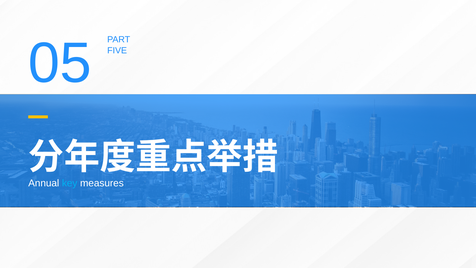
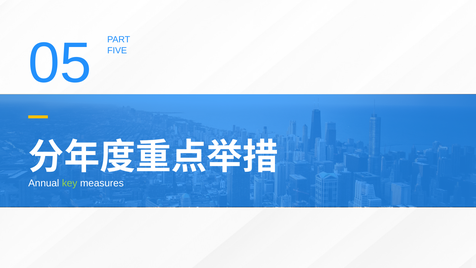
key colour: light blue -> light green
